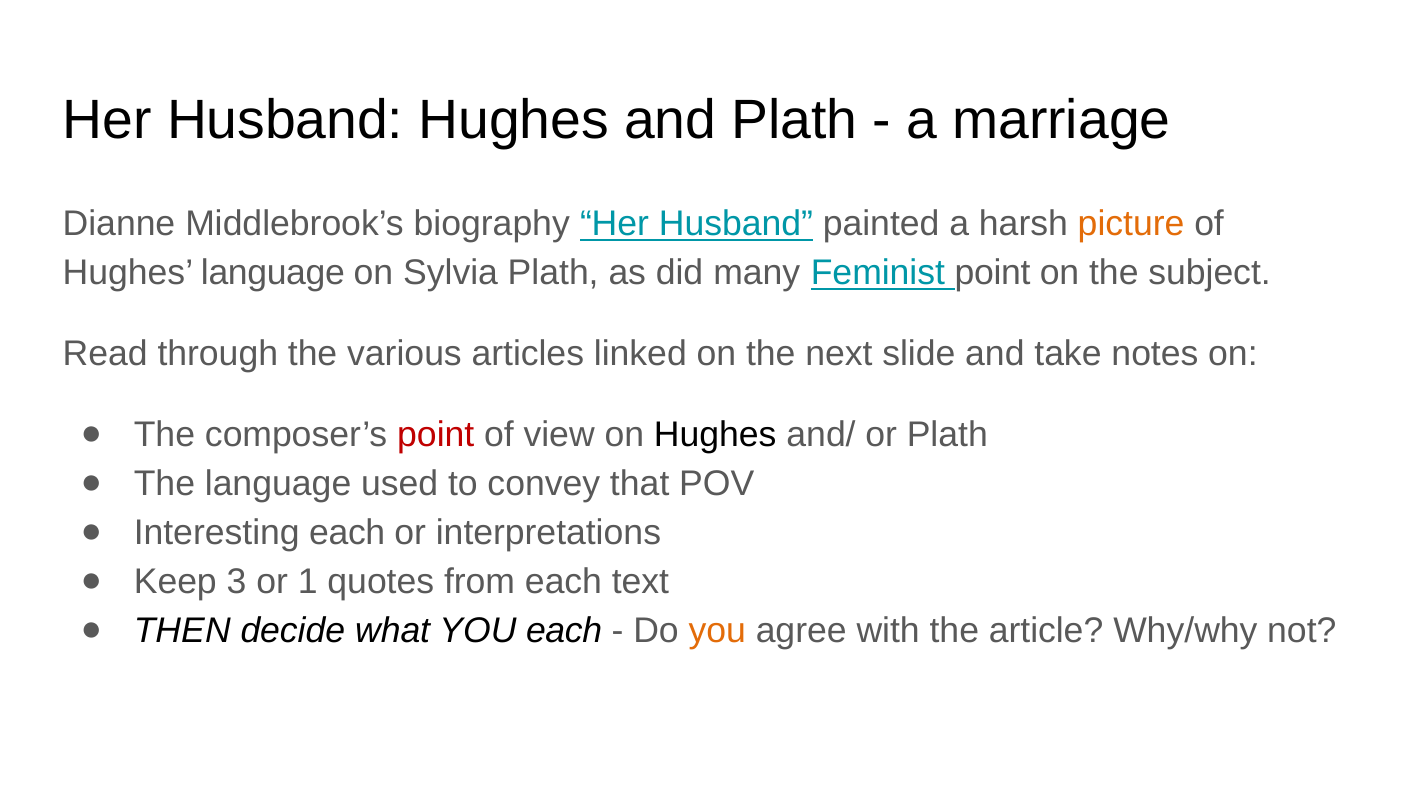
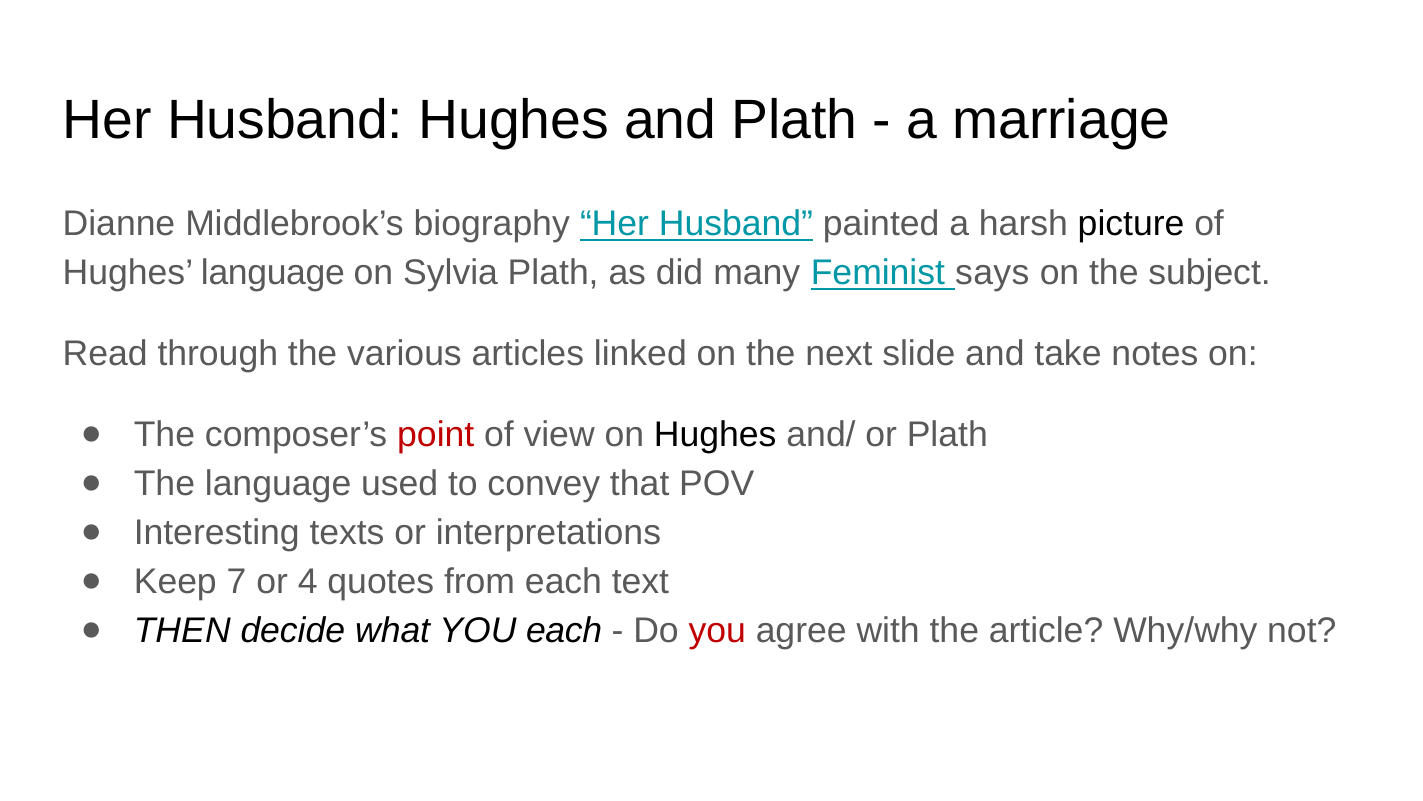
picture colour: orange -> black
Feminist point: point -> says
Interesting each: each -> texts
3: 3 -> 7
1: 1 -> 4
you at (717, 631) colour: orange -> red
